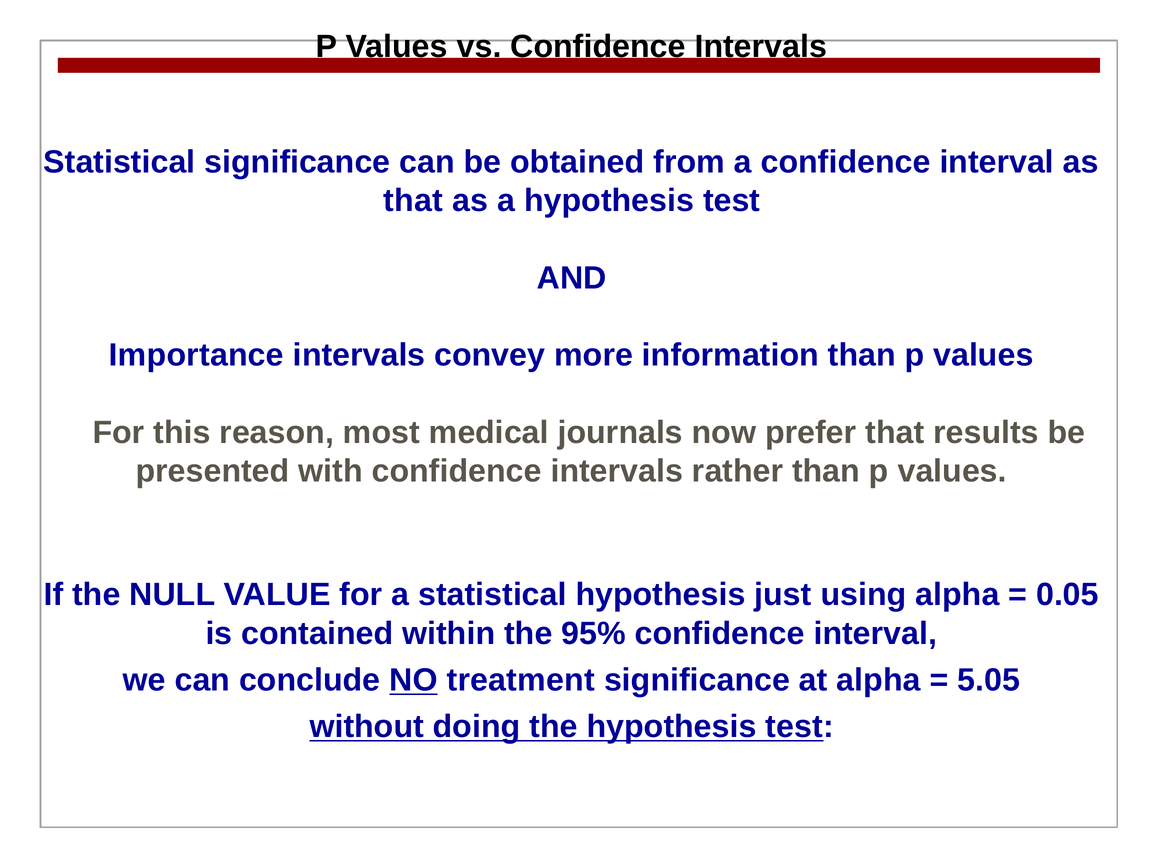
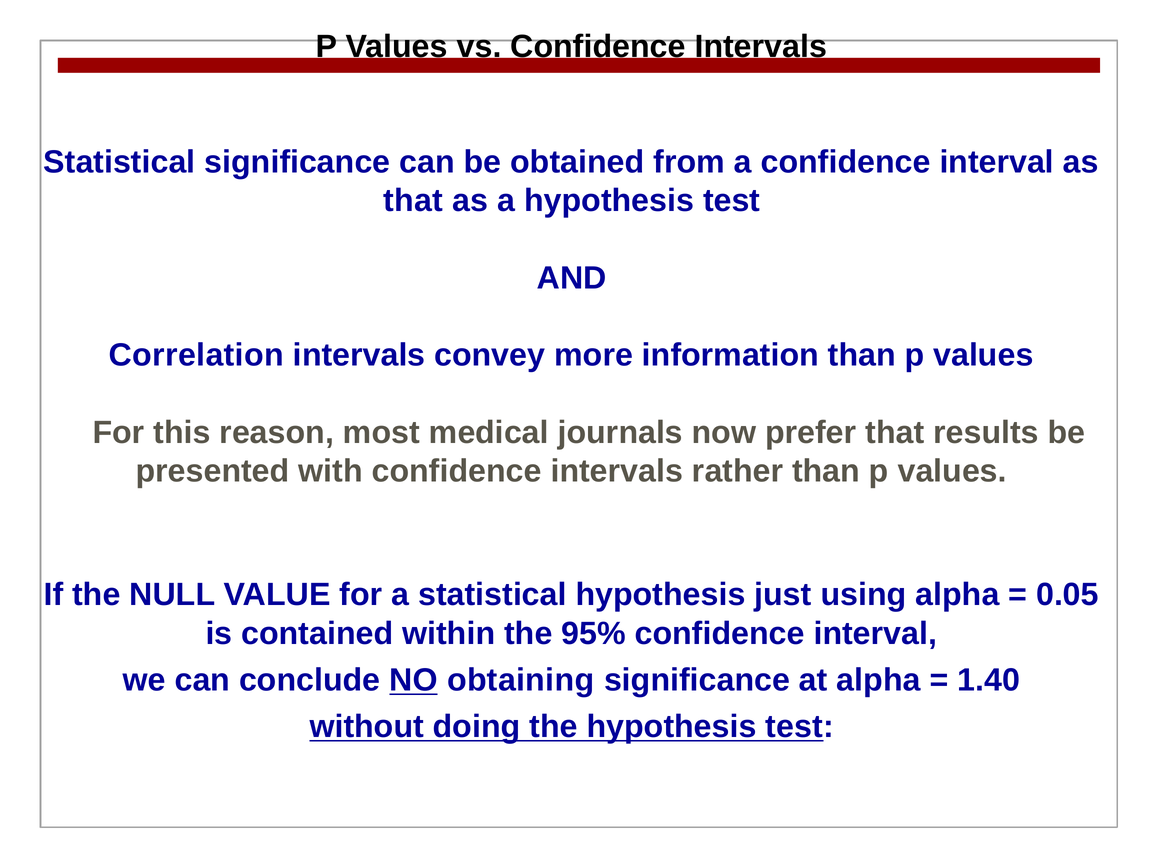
Importance: Importance -> Correlation
treatment: treatment -> obtaining
5.05: 5.05 -> 1.40
